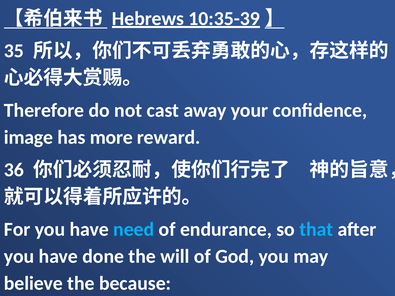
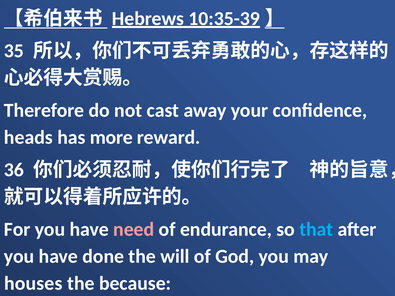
image: image -> heads
need colour: light blue -> pink
believe: believe -> houses
